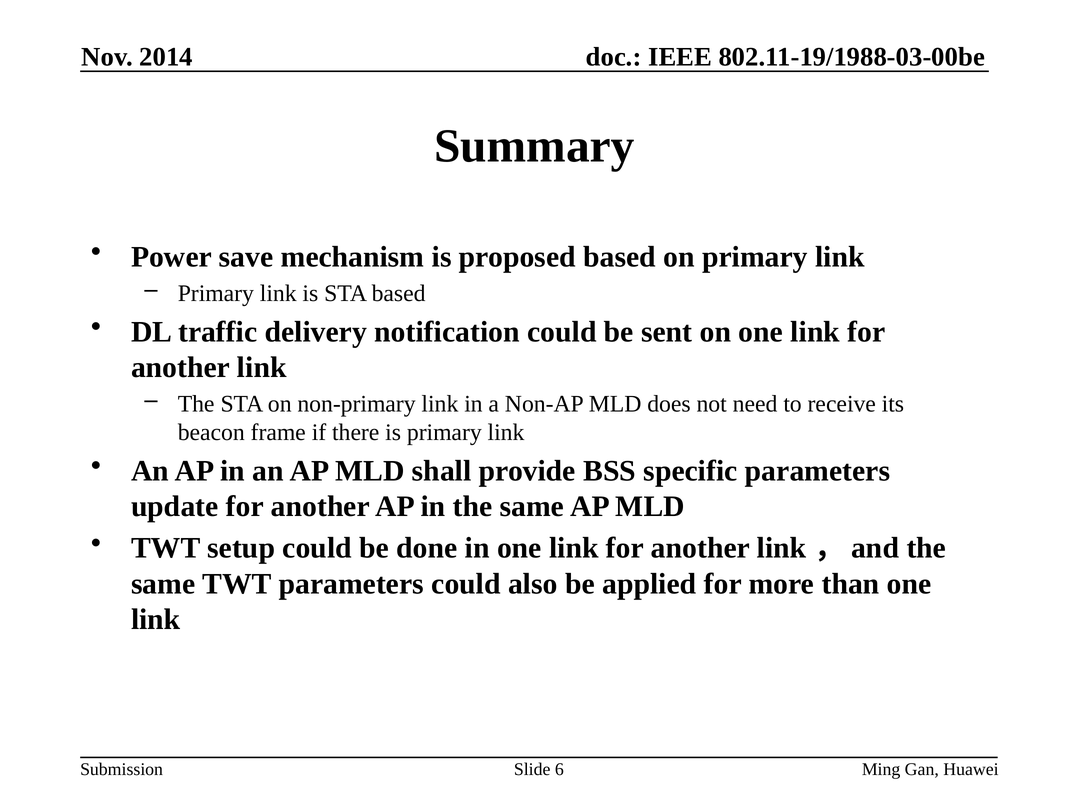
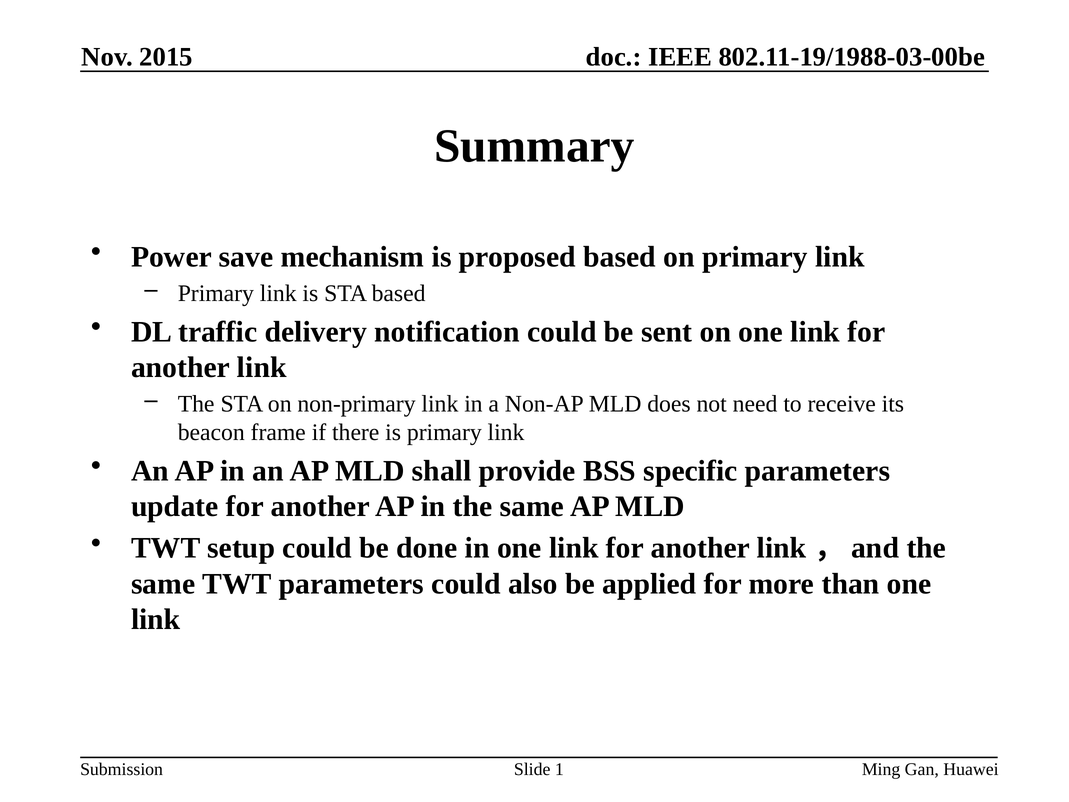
2014: 2014 -> 2015
6: 6 -> 1
